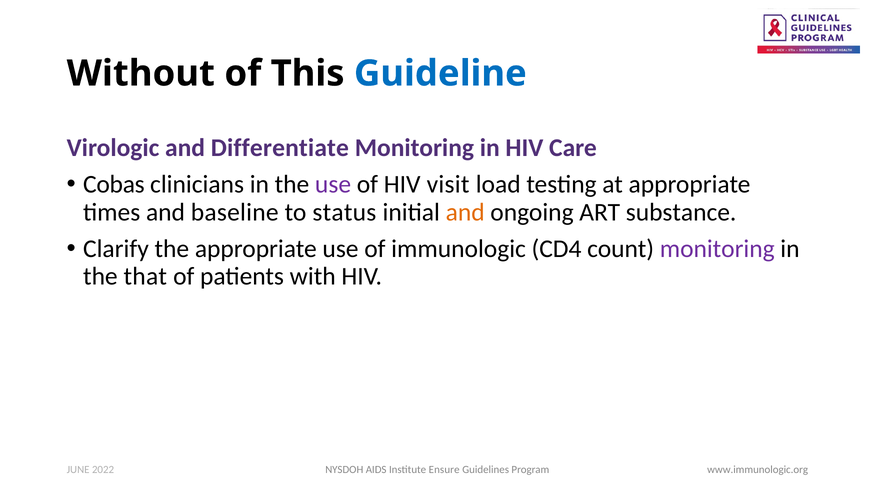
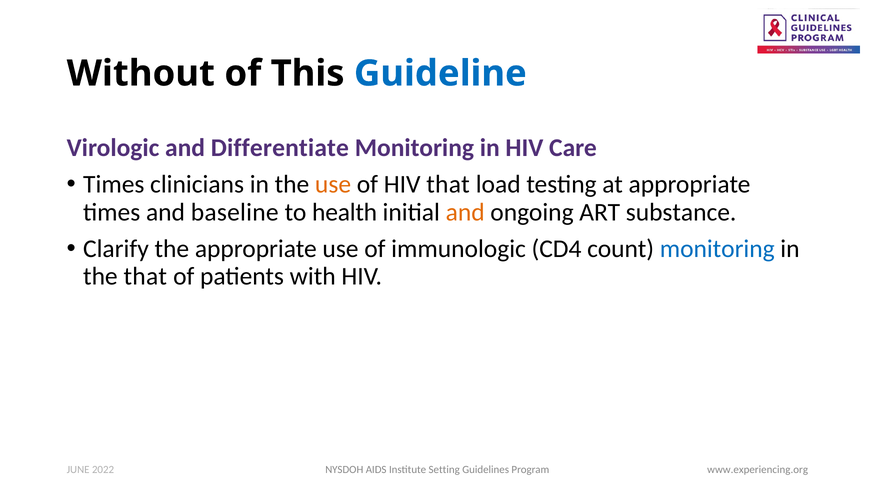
Cobas at (114, 185): Cobas -> Times
use at (333, 185) colour: purple -> orange
HIV visit: visit -> that
status: status -> health
monitoring at (717, 249) colour: purple -> blue
Ensure: Ensure -> Setting
www.immunologic.org: www.immunologic.org -> www.experiencing.org
